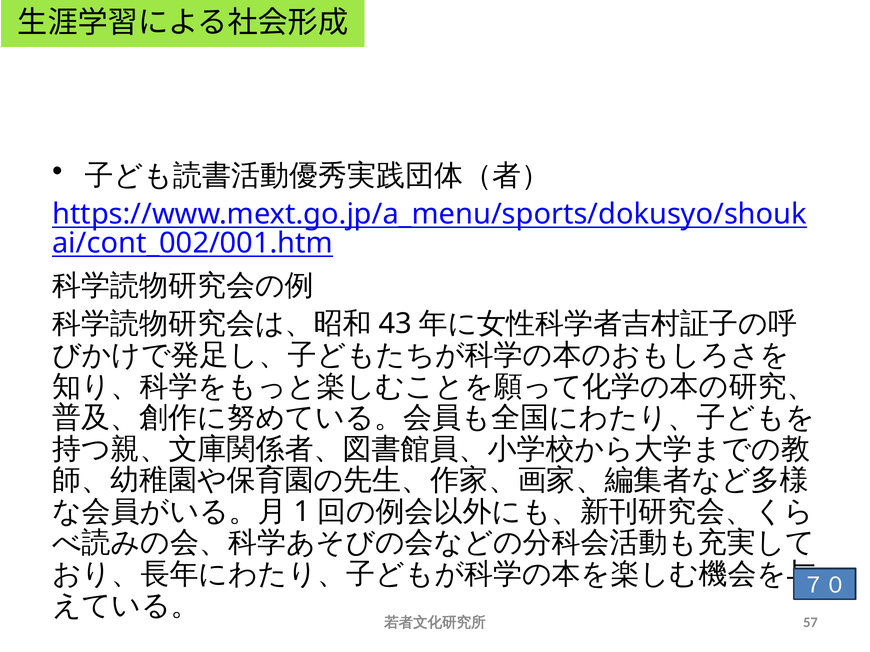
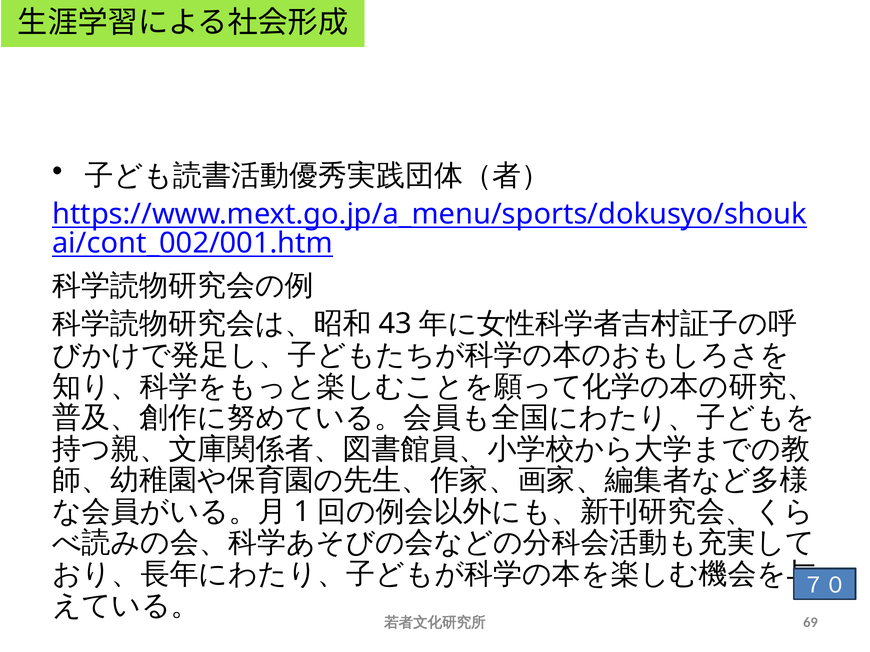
57: 57 -> 69
